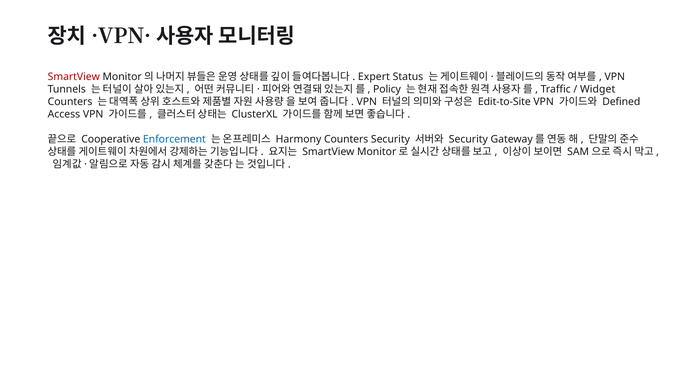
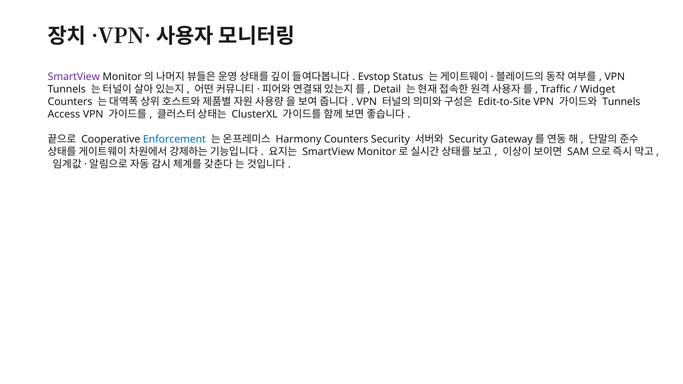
SmartView at (74, 77) colour: red -> purple
Expert: Expert -> Evstop
Policy: Policy -> Detail
Defined at (621, 102): Defined -> Tunnels
